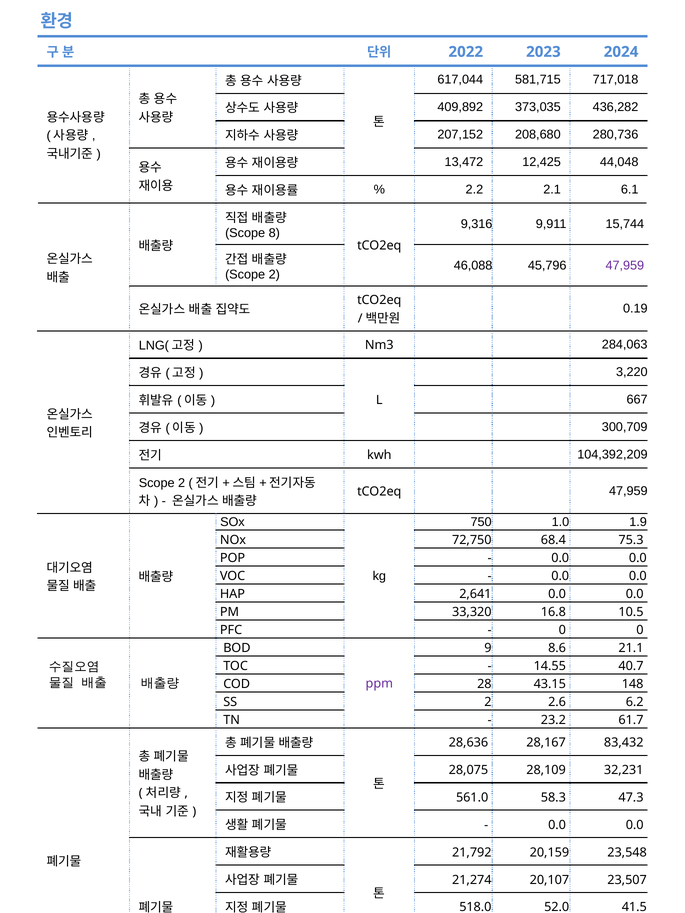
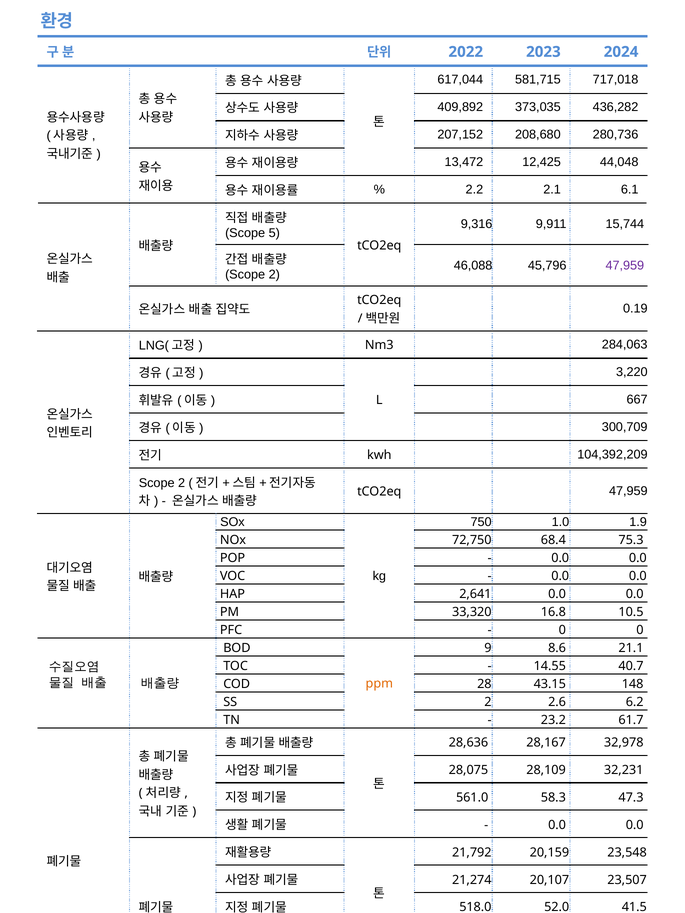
8: 8 -> 5
ppm colour: purple -> orange
83,432: 83,432 -> 32,978
